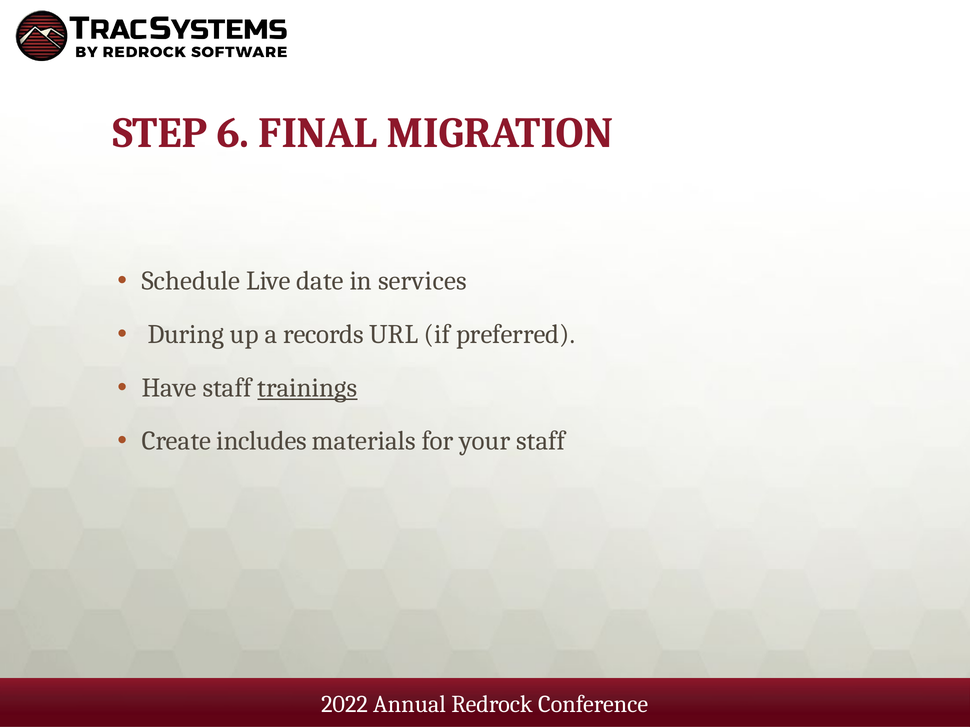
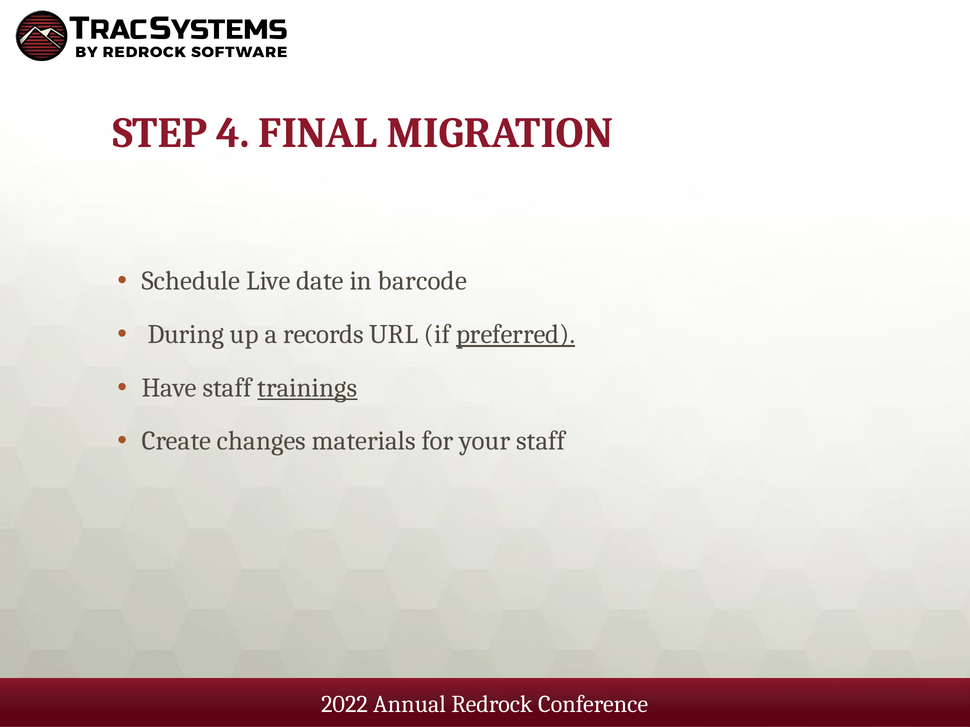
6: 6 -> 4
services: services -> barcode
preferred underline: none -> present
includes: includes -> changes
